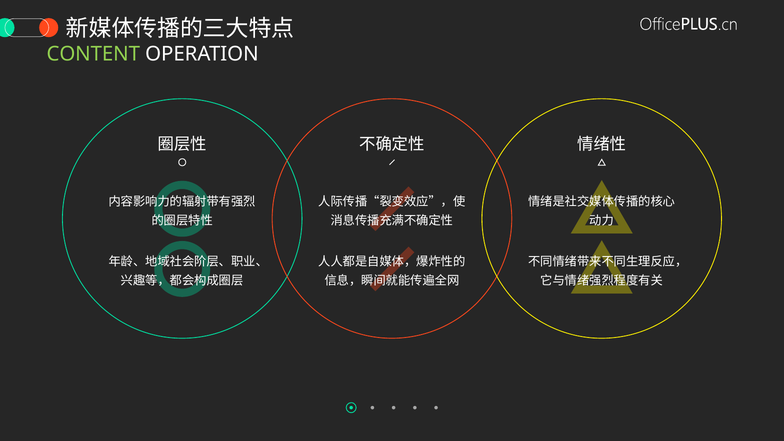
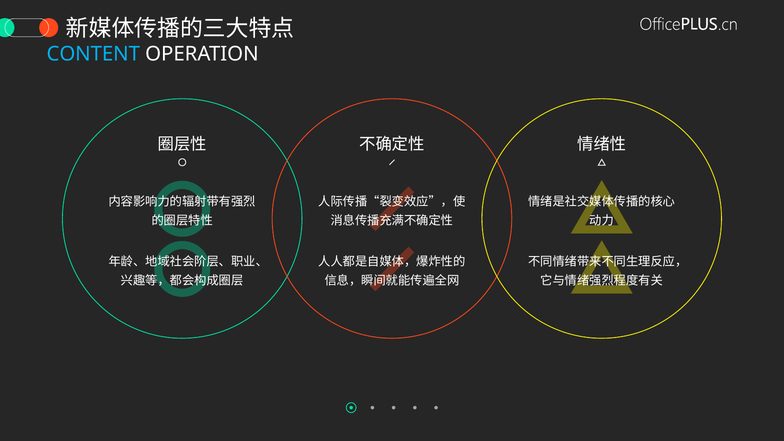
CONTENT colour: light green -> light blue
